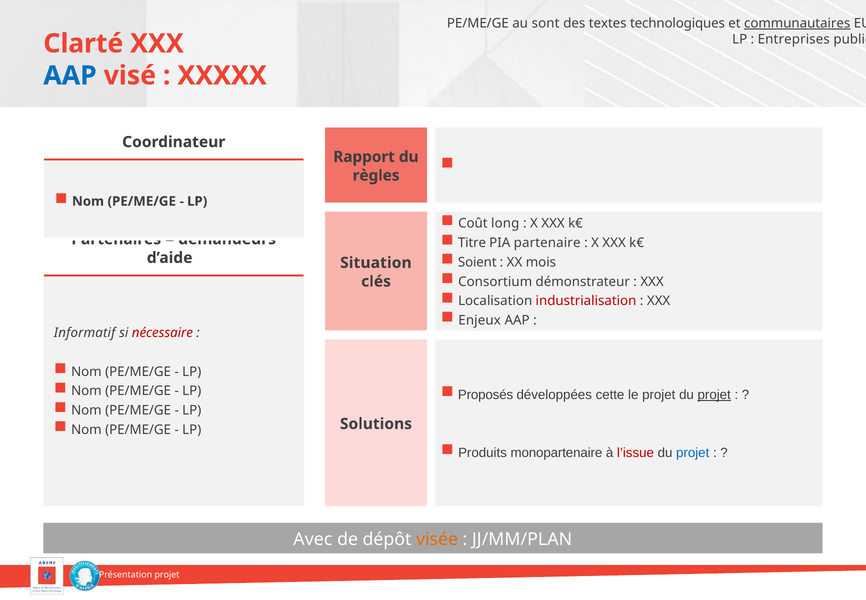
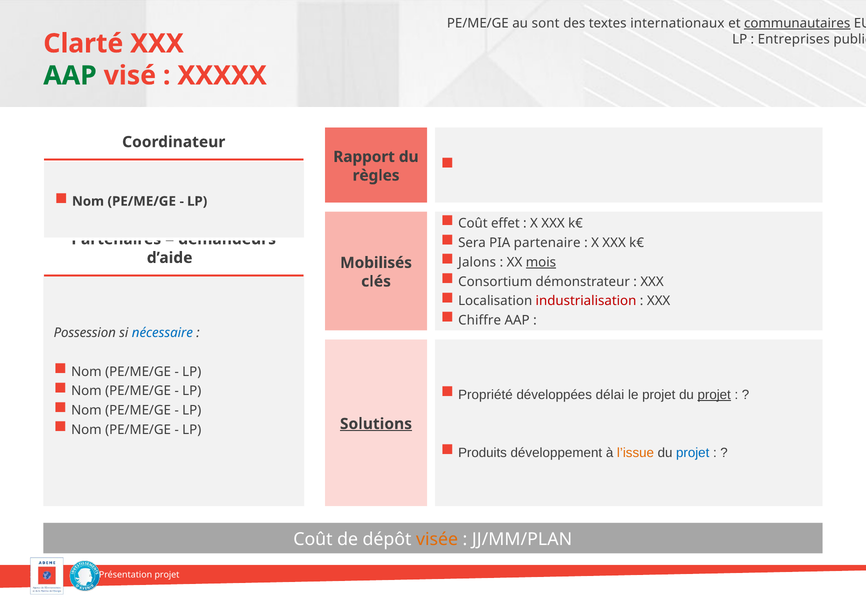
technologiques: technologiques -> internationaux
AAP at (70, 76) colour: blue -> green
long: long -> effet
Titre: Titre -> Sera
Soient: Soient -> Jalons
mois underline: none -> present
Situation: Situation -> Mobilisés
Enjeux: Enjeux -> Chiffre
Informatif: Informatif -> Possession
nécessaire colour: red -> blue
Proposés: Proposés -> Propriété
cette: cette -> délai
Solutions underline: none -> present
monopartenaire: monopartenaire -> développement
l’issue colour: red -> orange
Avec at (313, 539): Avec -> Coût
